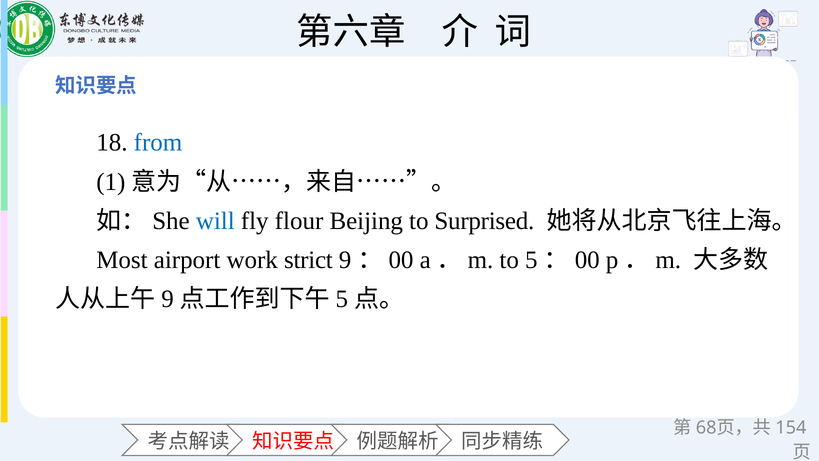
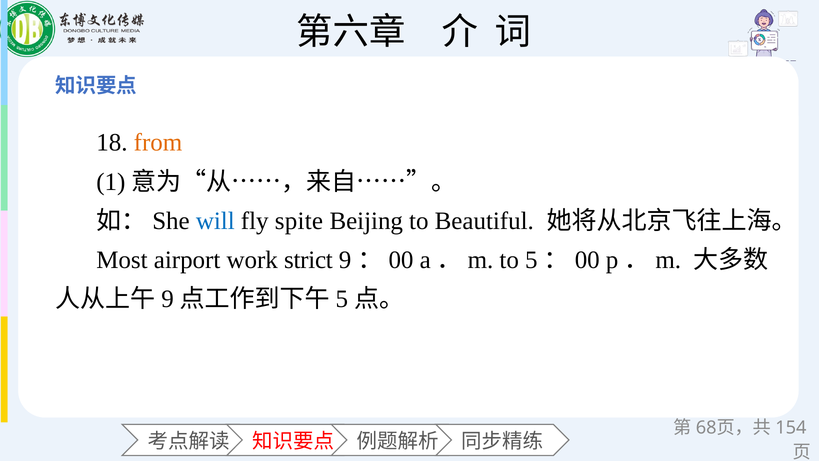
from colour: blue -> orange
flour: flour -> spite
Surprised: Surprised -> Beautiful
